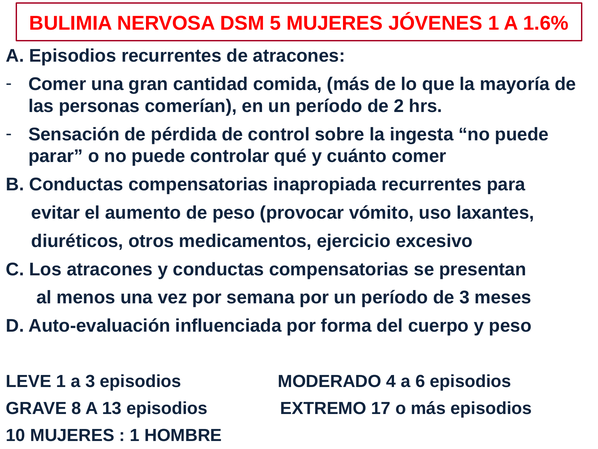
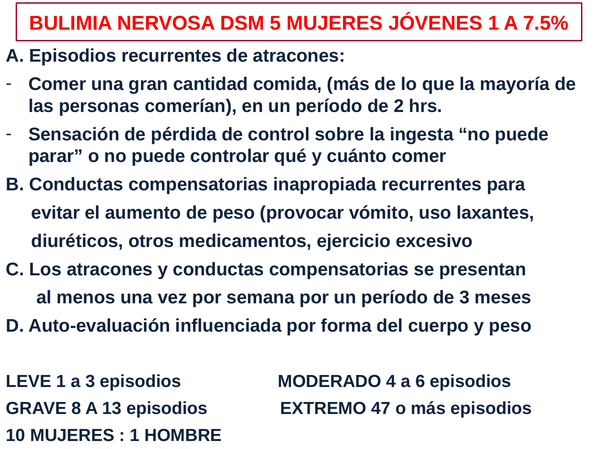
1.6%: 1.6% -> 7.5%
17: 17 -> 47
